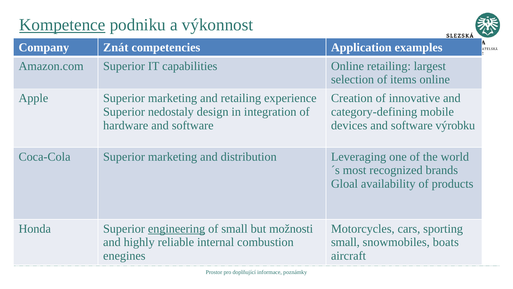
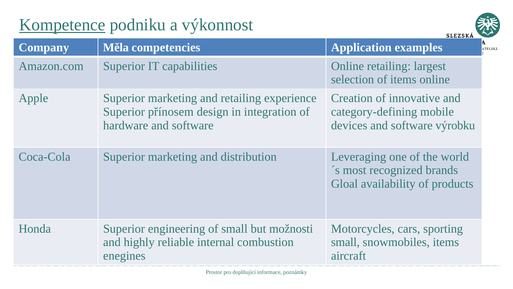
Znát: Znát -> Měla
nedostaly: nedostaly -> přínosem
engineering underline: present -> none
snowmobiles boats: boats -> items
